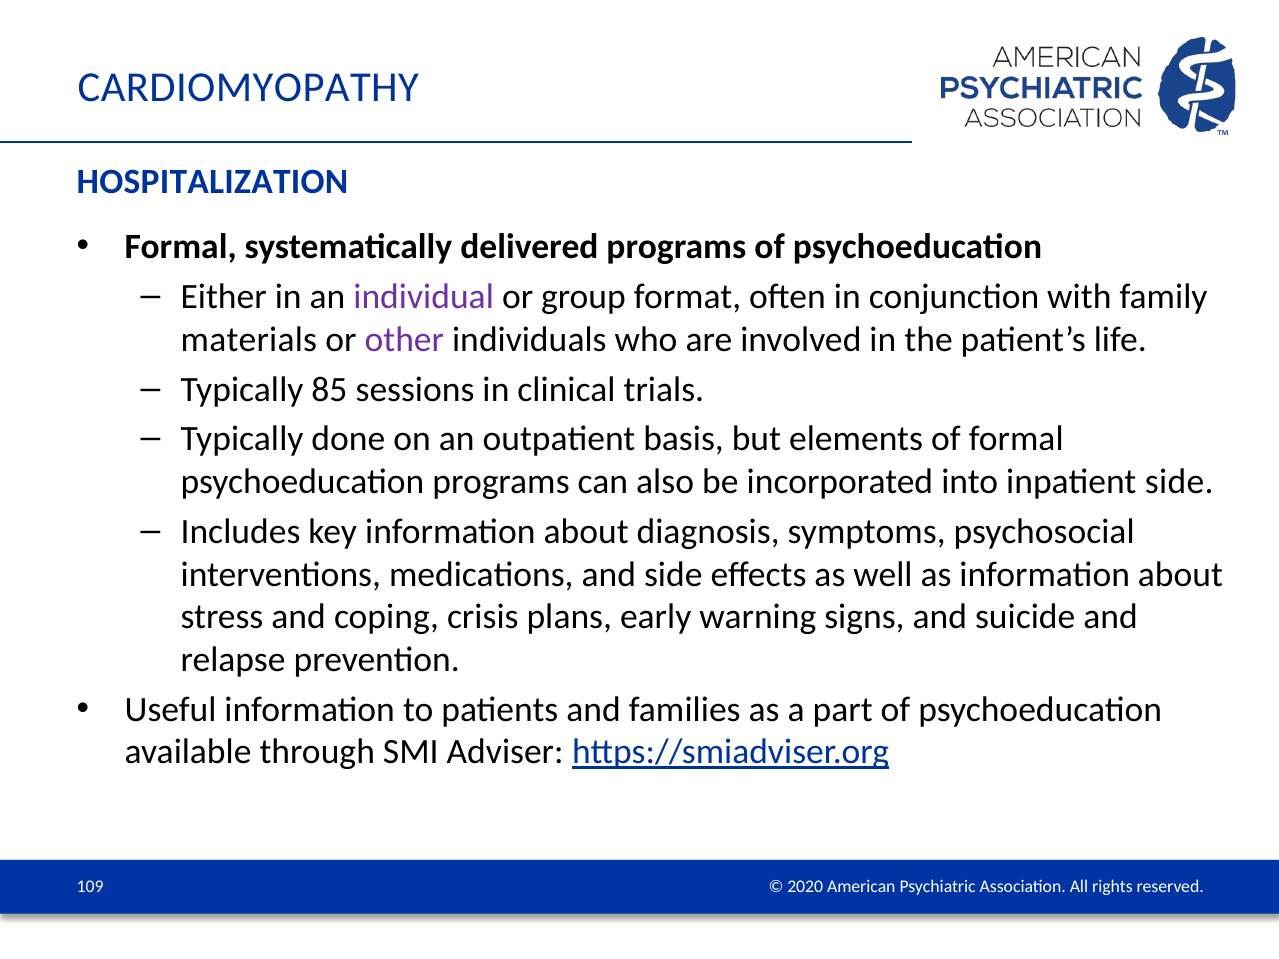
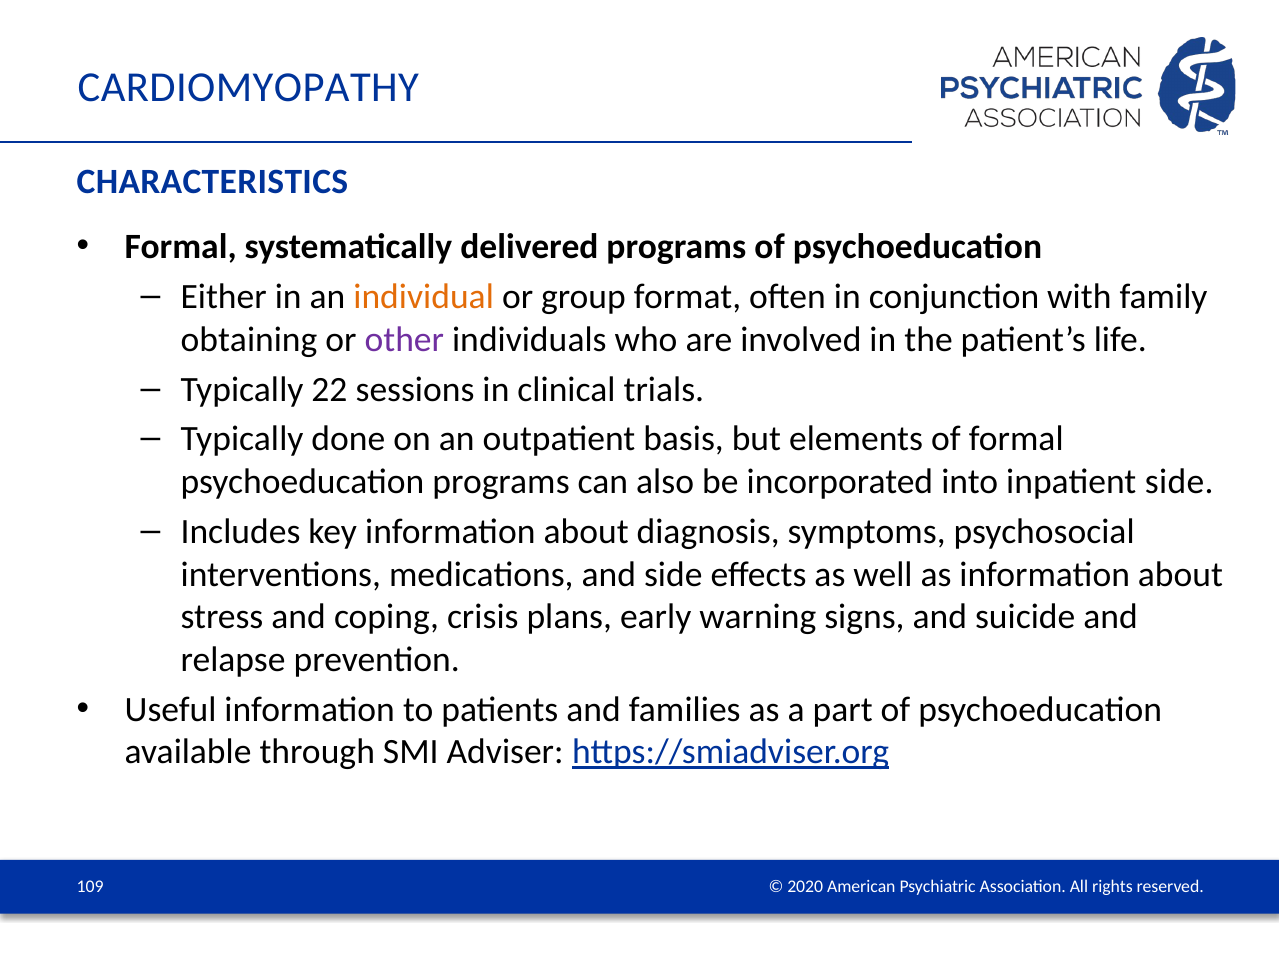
HOSPITALIZATION: HOSPITALIZATION -> CHARACTERISTICS
individual colour: purple -> orange
materials: materials -> obtaining
85: 85 -> 22
